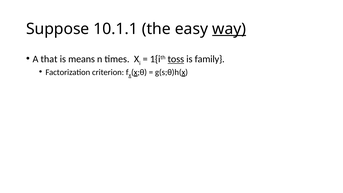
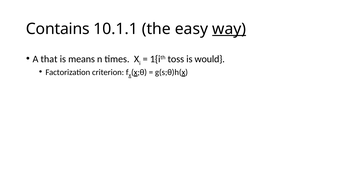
Suppose: Suppose -> Contains
toss underline: present -> none
family: family -> would
